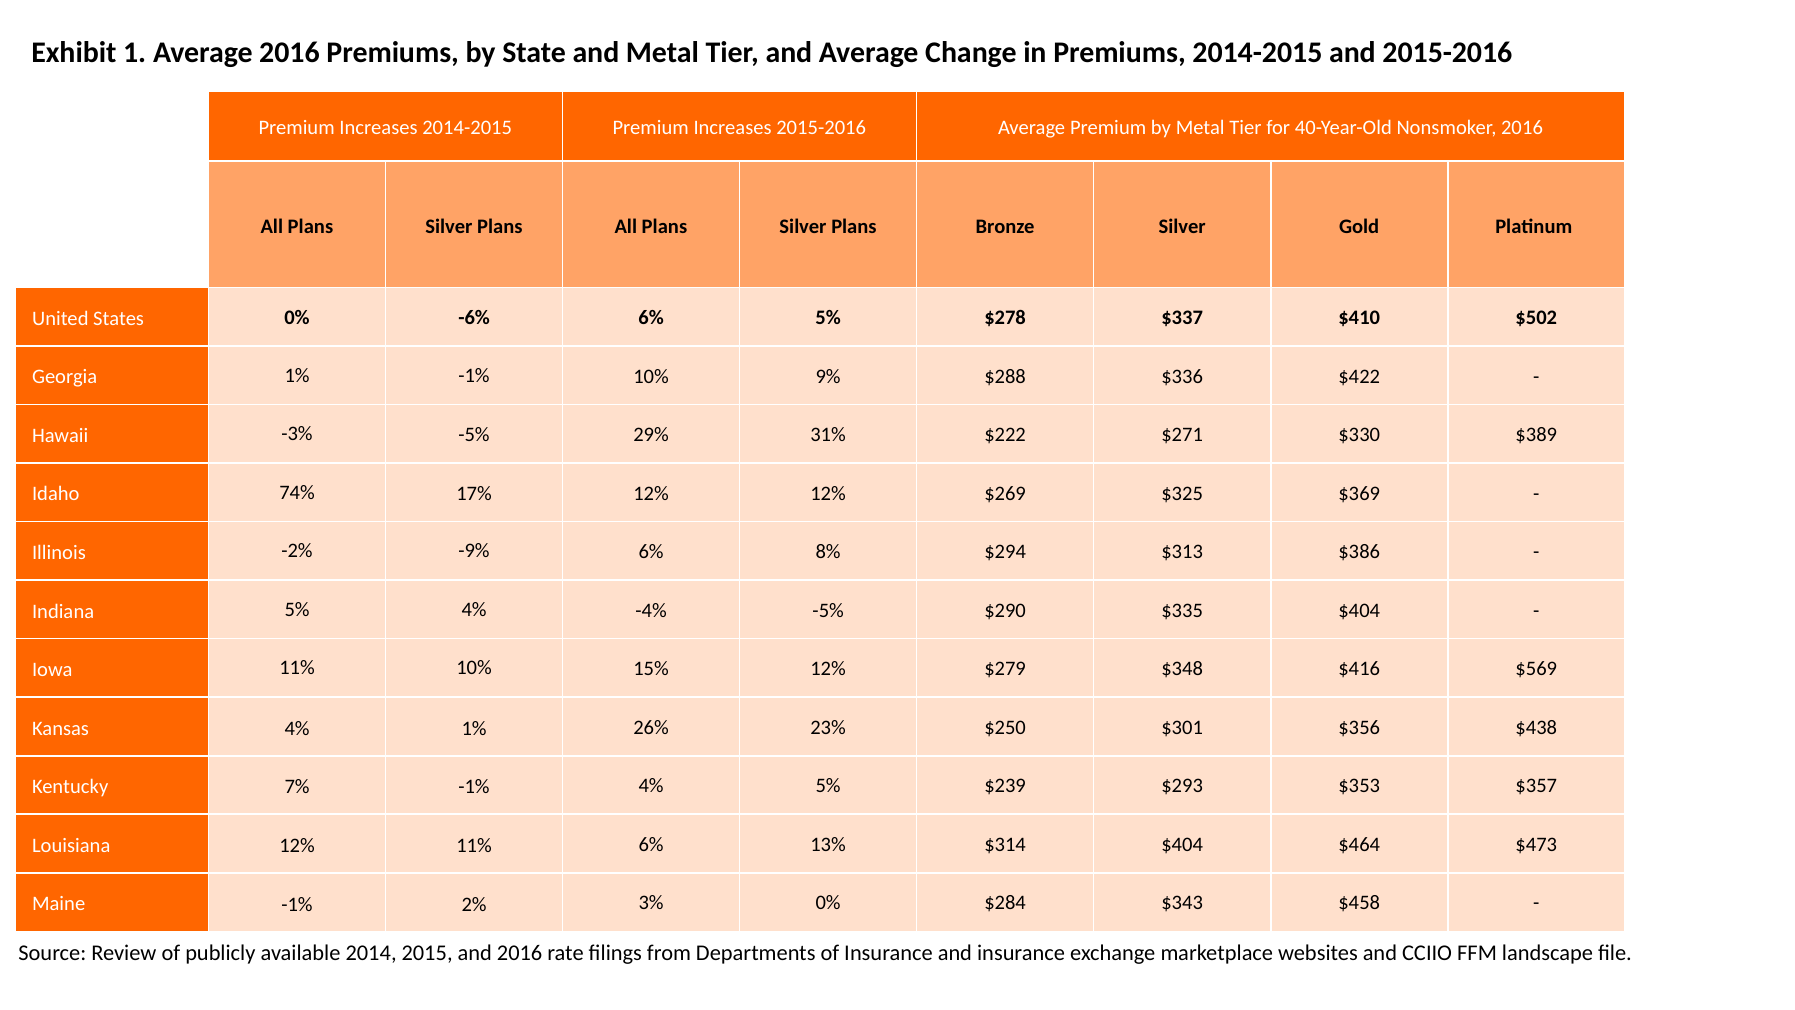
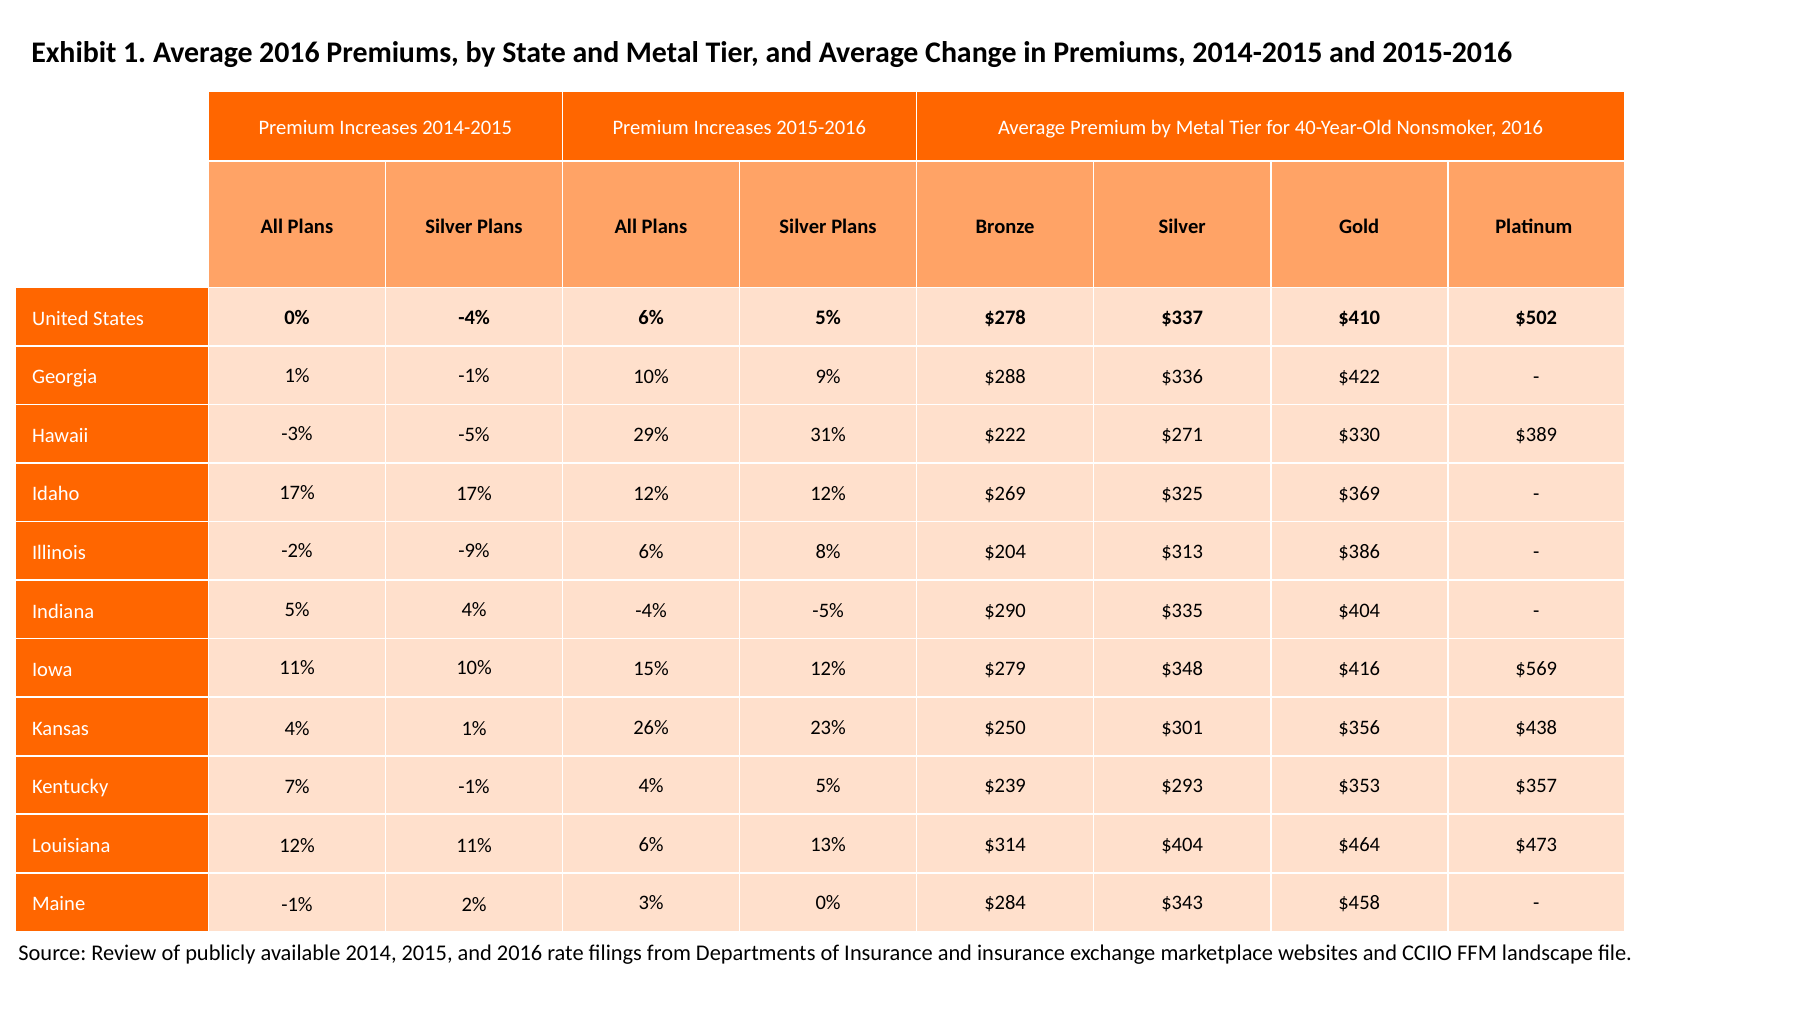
0% -6%: -6% -> -4%
Idaho 74%: 74% -> 17%
$294: $294 -> $204
